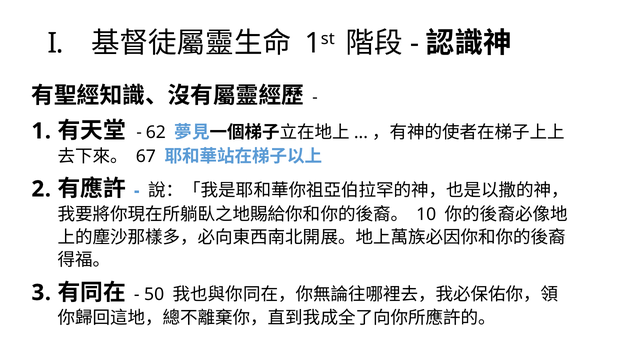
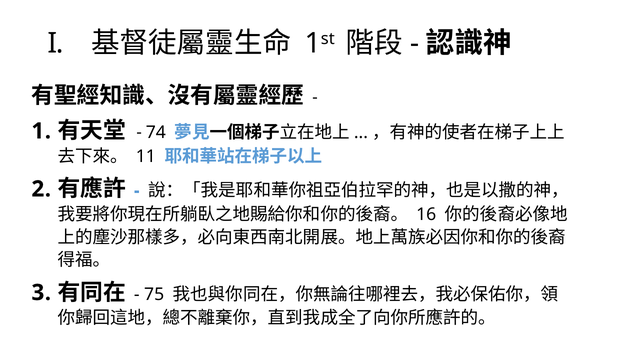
62: 62 -> 74
67: 67 -> 11
10: 10 -> 16
50: 50 -> 75
